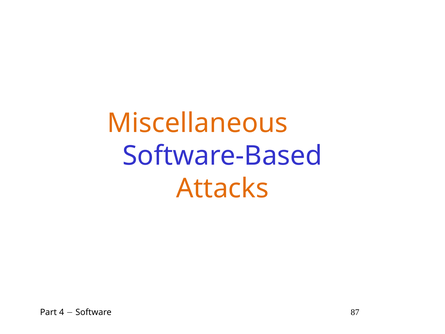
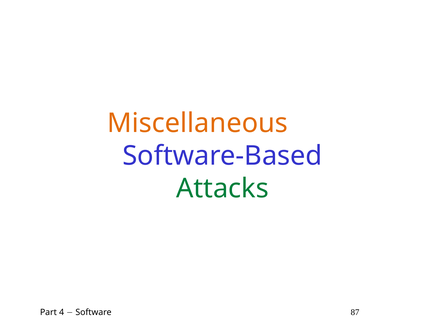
Attacks colour: orange -> green
